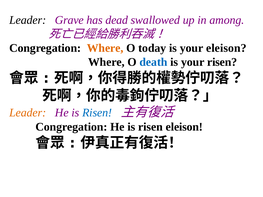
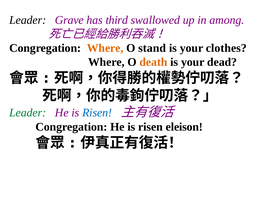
dead: dead -> third
today: today -> stand
your eleison: eleison -> clothes
death colour: blue -> orange
your risen: risen -> dead
Leader at (28, 113) colour: orange -> green
